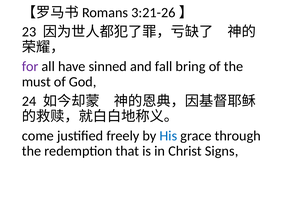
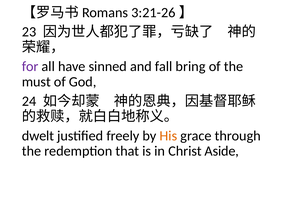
come: come -> dwelt
His colour: blue -> orange
Signs: Signs -> Aside
